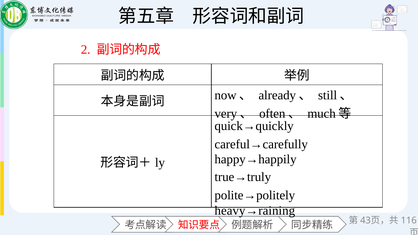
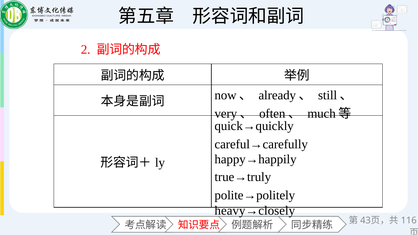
heavy→raining: heavy→raining -> heavy→closely
